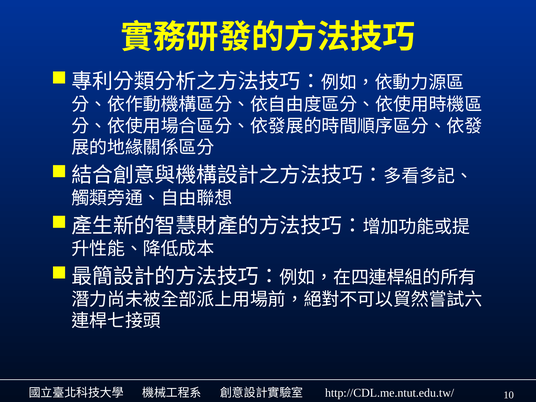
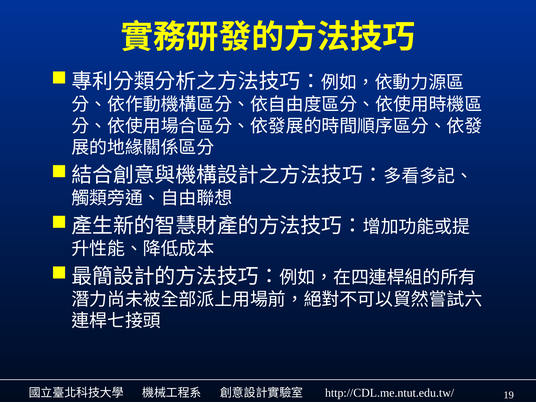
10: 10 -> 19
